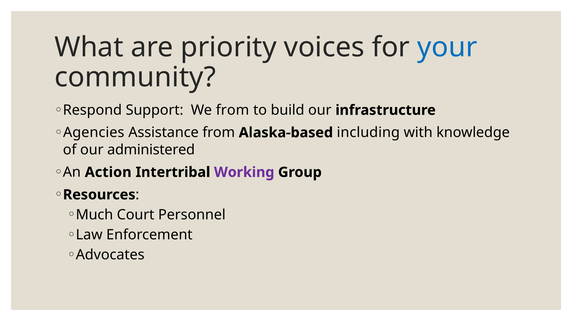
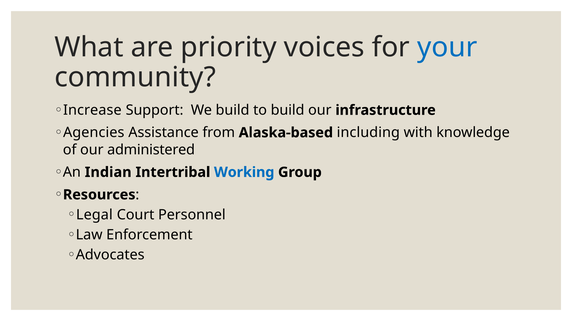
Respond: Respond -> Increase
We from: from -> build
Action: Action -> Indian
Working colour: purple -> blue
Much: Much -> Legal
